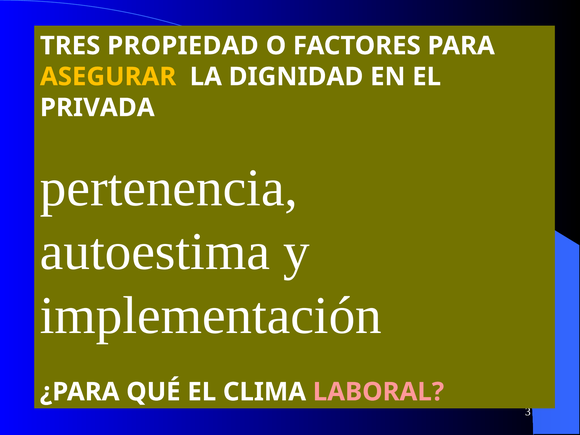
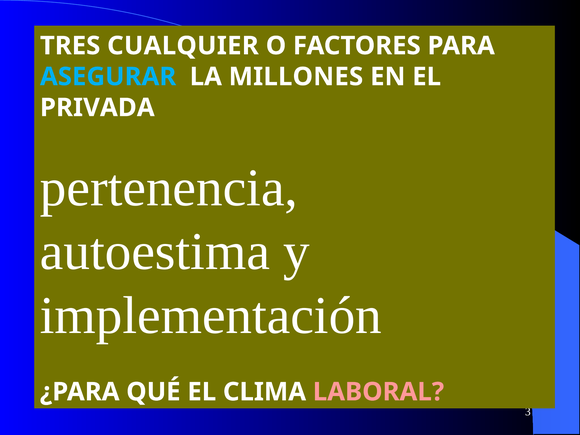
PROPIEDAD: PROPIEDAD -> CUALQUIER
ASEGURAR colour: yellow -> light blue
DIGNIDAD: DIGNIDAD -> MILLONES
